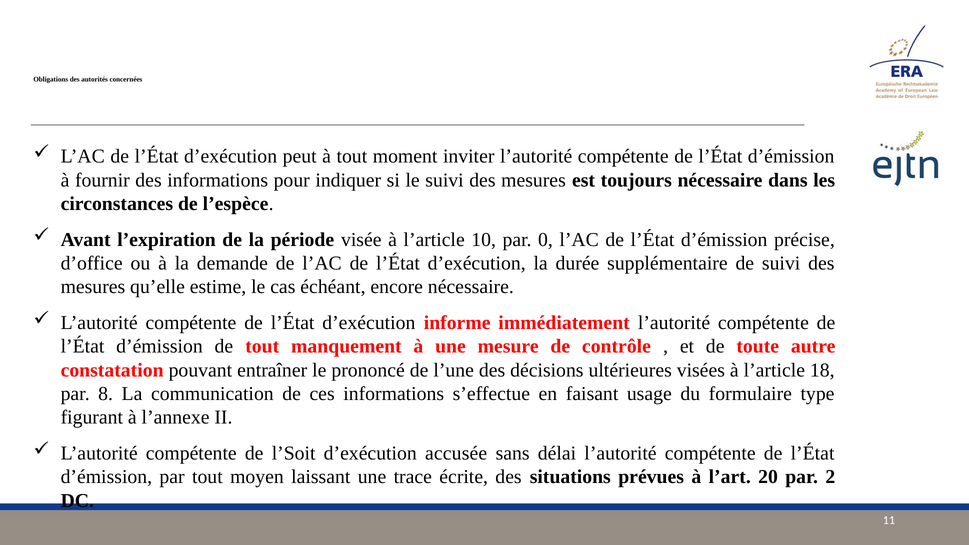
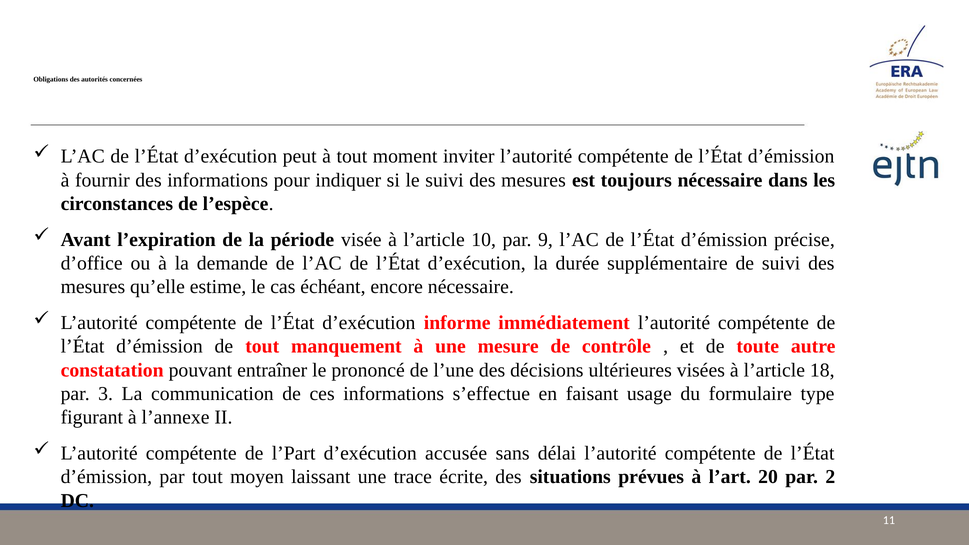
0: 0 -> 9
8: 8 -> 3
l’Soit: l’Soit -> l’Part
